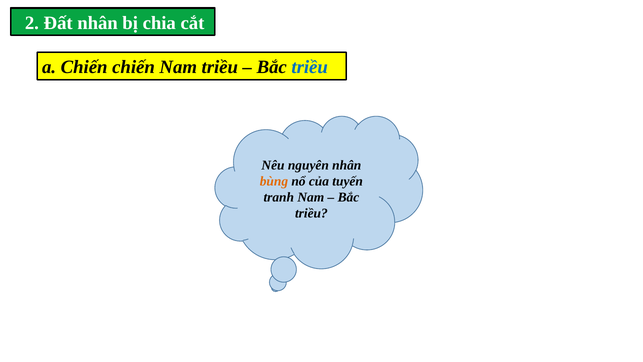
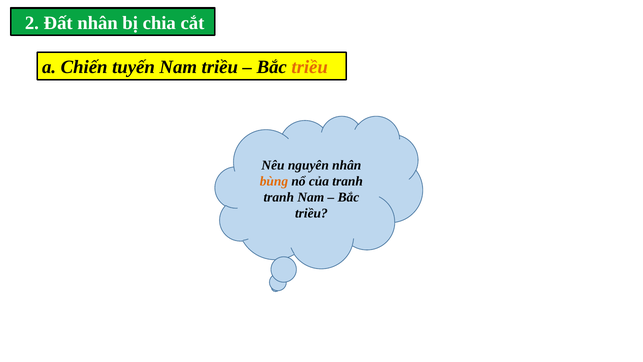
Chiến chiến: chiến -> tuyến
triều at (310, 67) colour: blue -> orange
của tuyến: tuyến -> tranh
